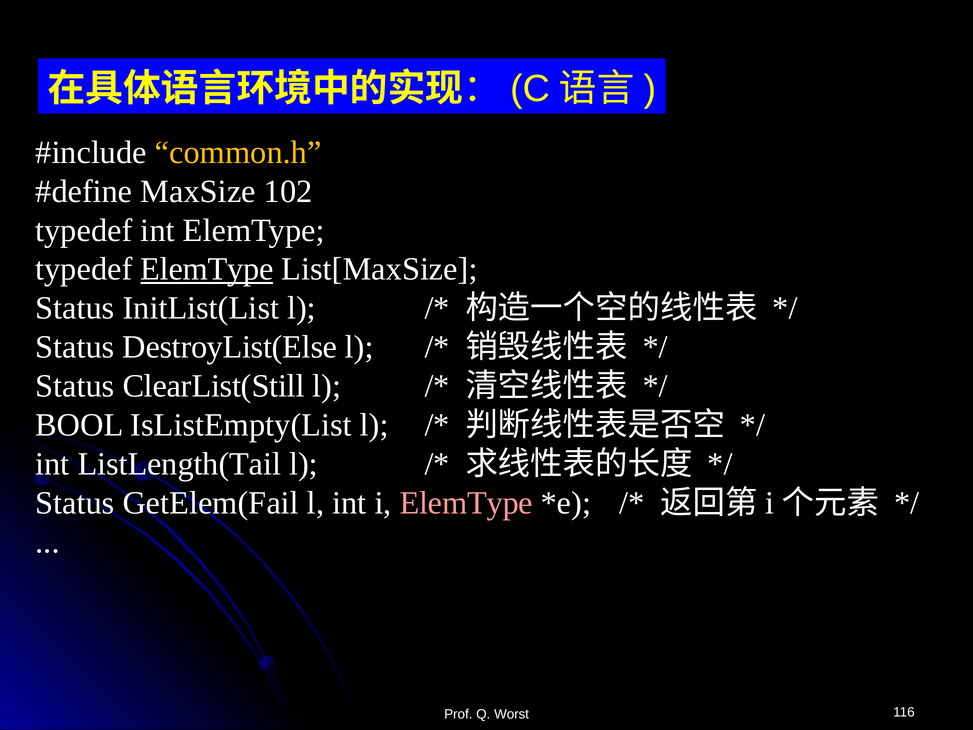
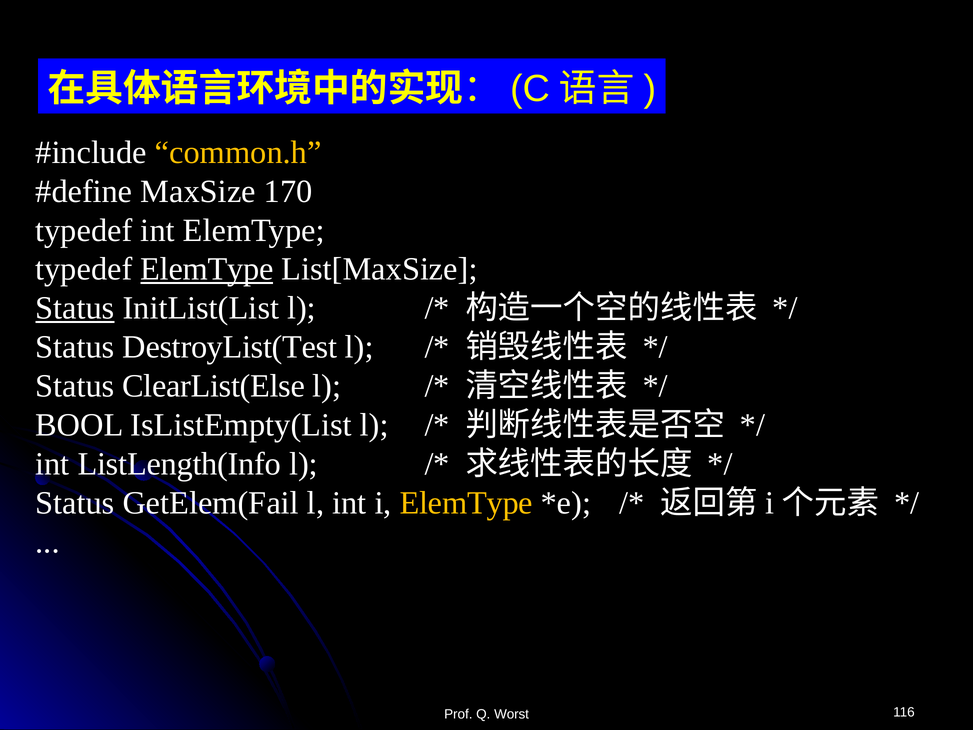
102: 102 -> 170
Status at (75, 308) underline: none -> present
DestroyList(Else: DestroyList(Else -> DestroyList(Test
ClearList(Still: ClearList(Still -> ClearList(Else
ListLength(Tail: ListLength(Tail -> ListLength(Info
ElemType at (466, 503) colour: pink -> yellow
